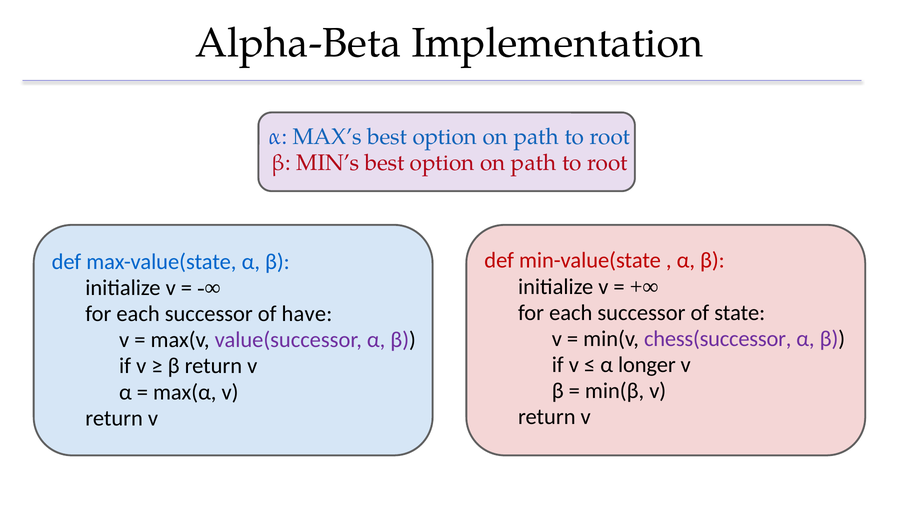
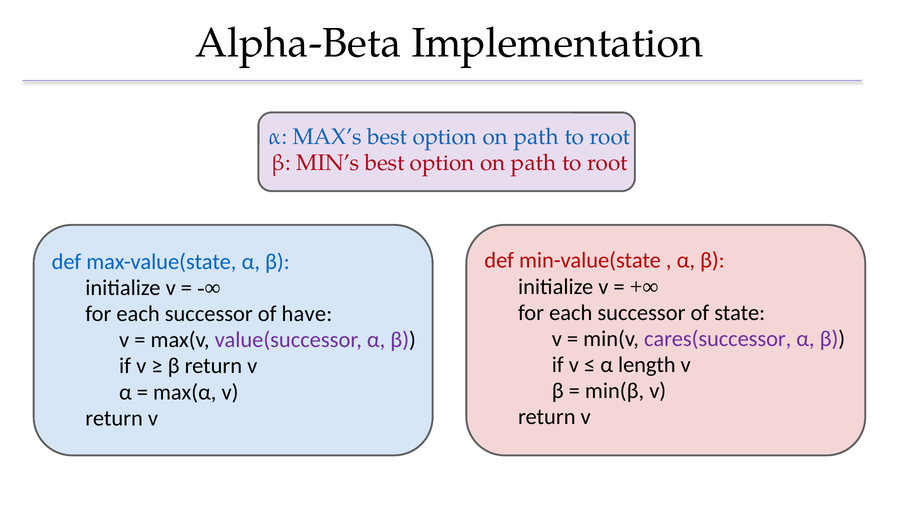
chess(successor: chess(successor -> cares(successor
longer: longer -> length
